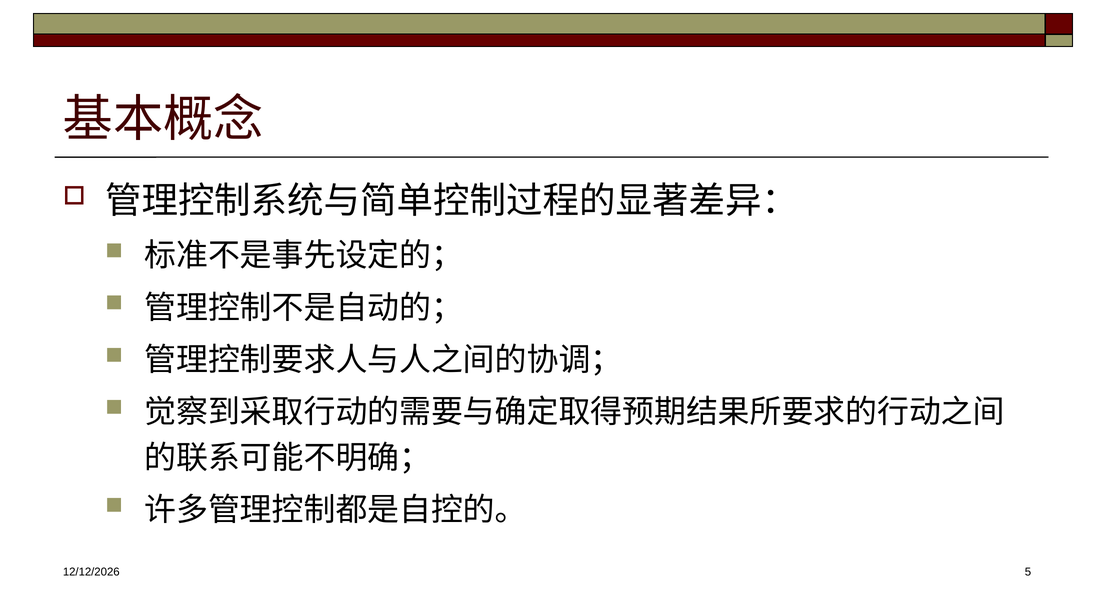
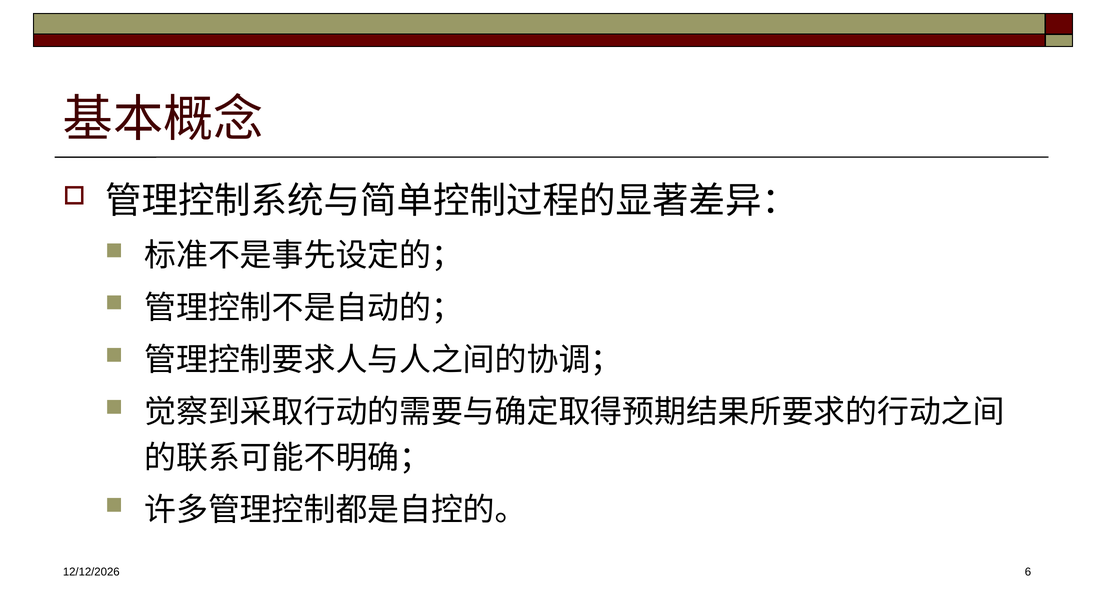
5: 5 -> 6
